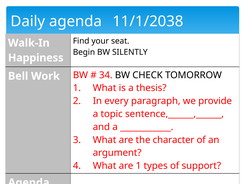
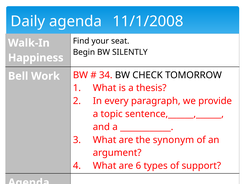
11/1/2038: 11/1/2038 -> 11/1/2008
character: character -> synonym
are 1: 1 -> 6
